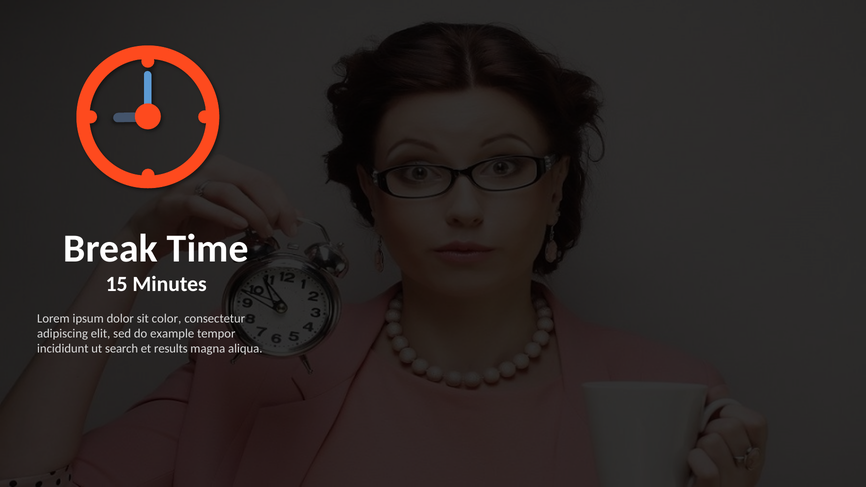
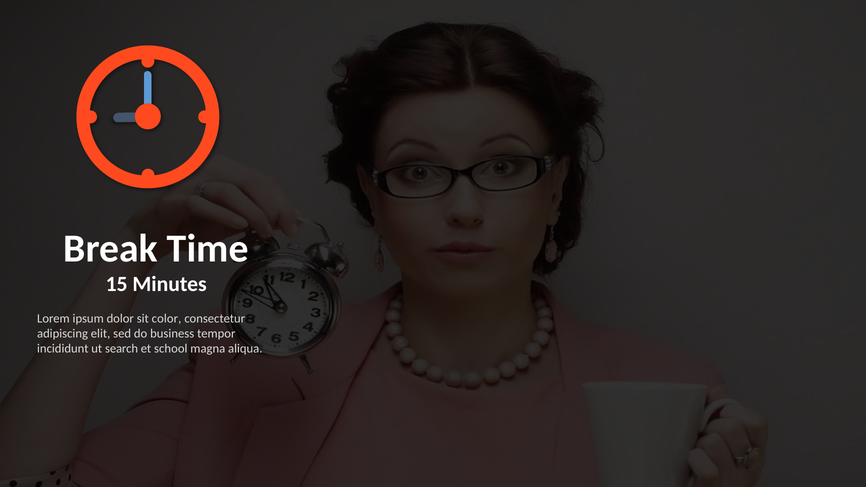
example: example -> business
results: results -> school
